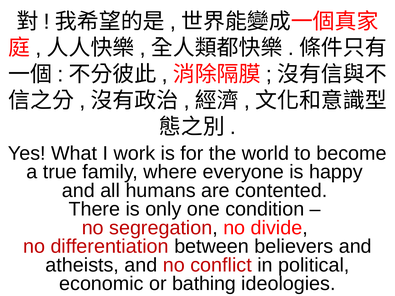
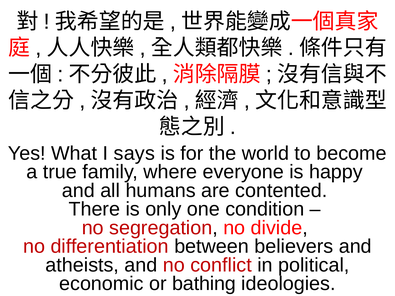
work: work -> says
